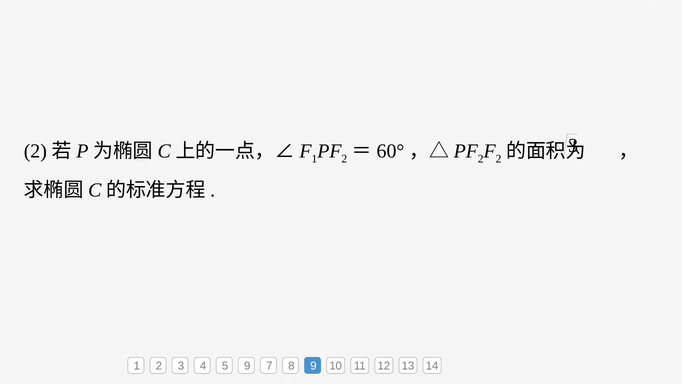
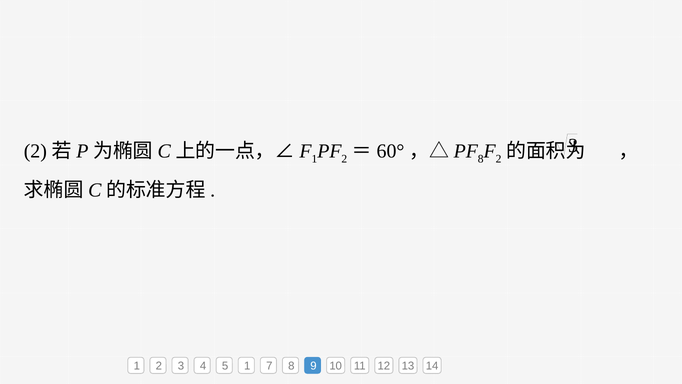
2 at (481, 159): 2 -> 8
5 9: 9 -> 1
